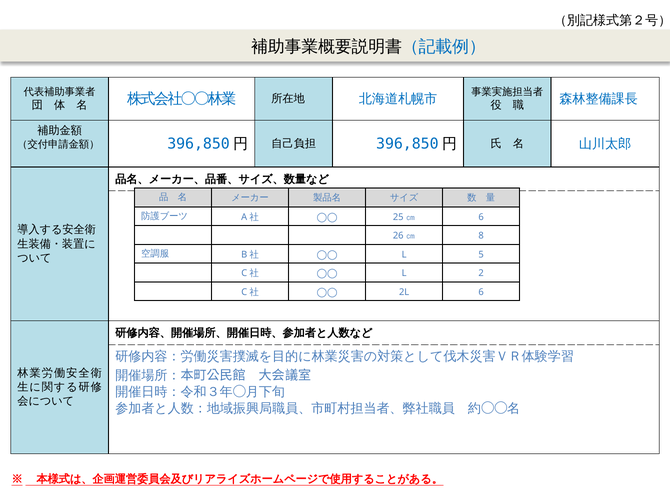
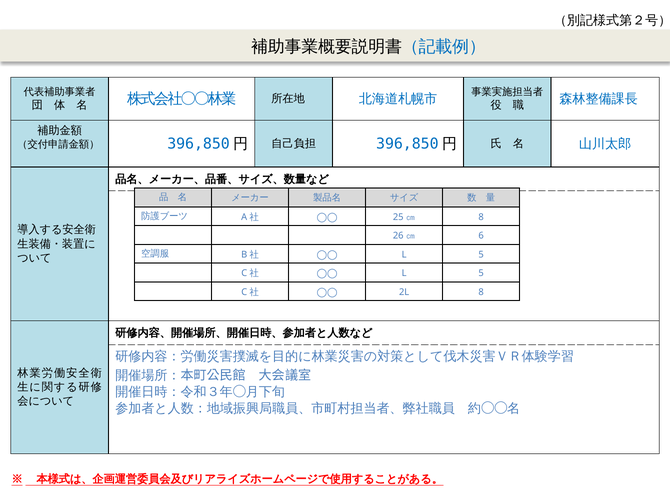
6 at (481, 217): 6 -> 8
8: 8 -> 6
2 at (481, 273): 2 -> 5
2L 6: 6 -> 8
